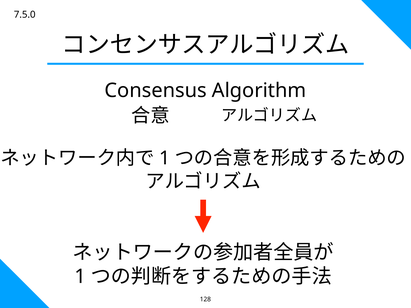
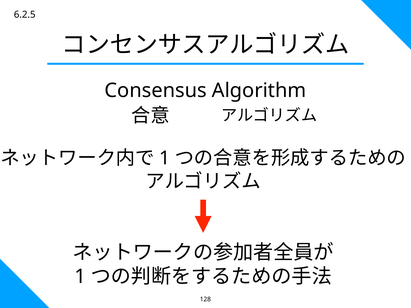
7.5.0: 7.5.0 -> 6.2.5
